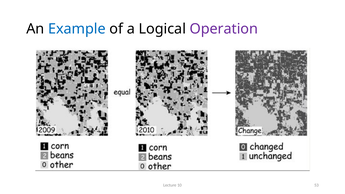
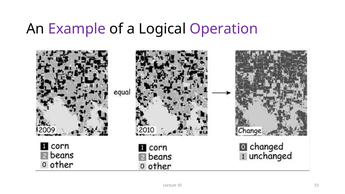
Example colour: blue -> purple
